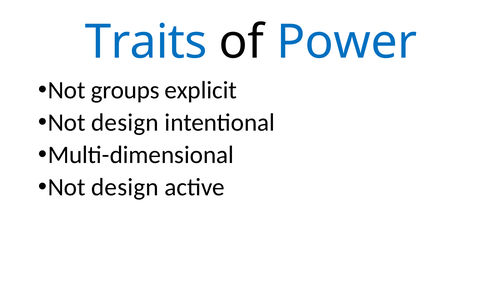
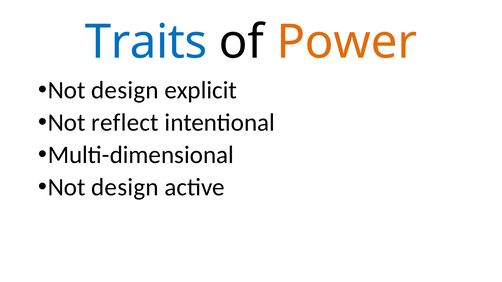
Power colour: blue -> orange
groups at (125, 90): groups -> design
design at (125, 123): design -> reflect
